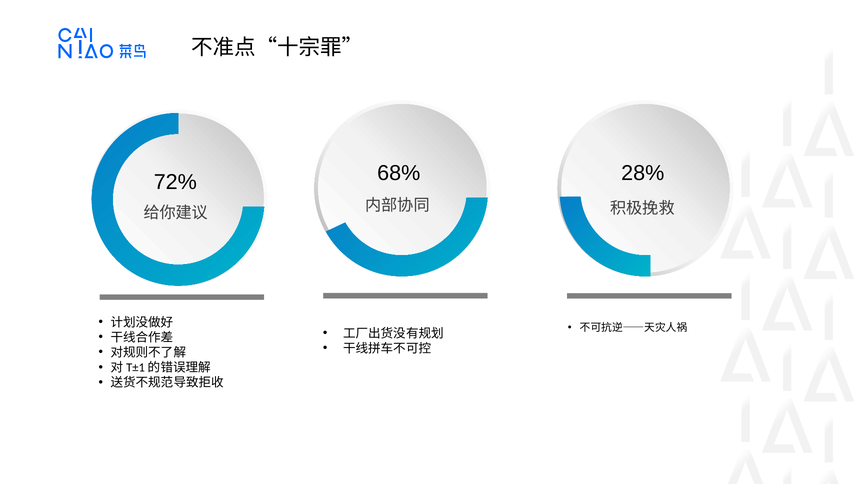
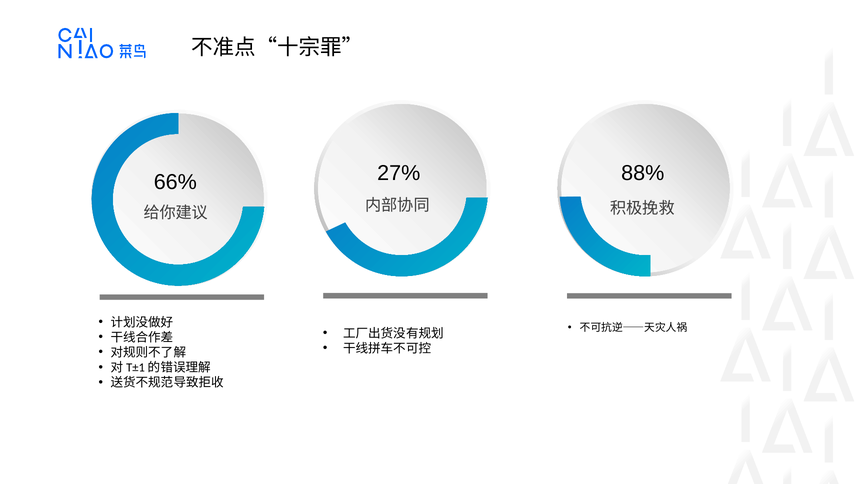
68%: 68% -> 27%
28%: 28% -> 88%
72%: 72% -> 66%
